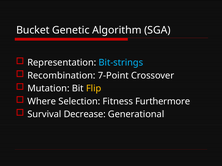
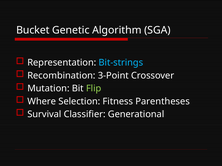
7-Point: 7-Point -> 3-Point
Flip colour: yellow -> light green
Furthermore: Furthermore -> Parentheses
Decrease: Decrease -> Classifier
